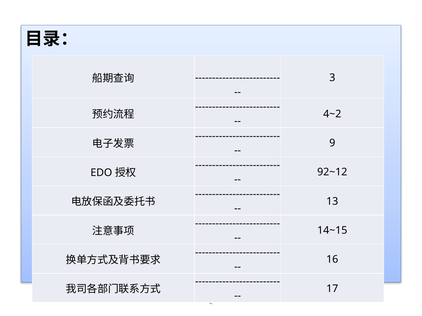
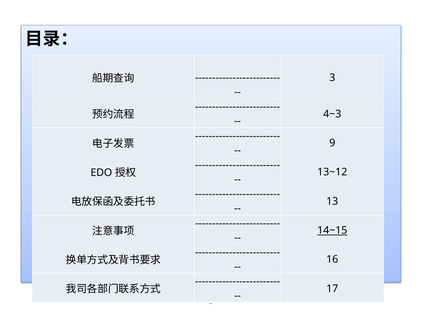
4~2: 4~2 -> 4~3
92~12: 92~12 -> 13~12
14~15 underline: none -> present
